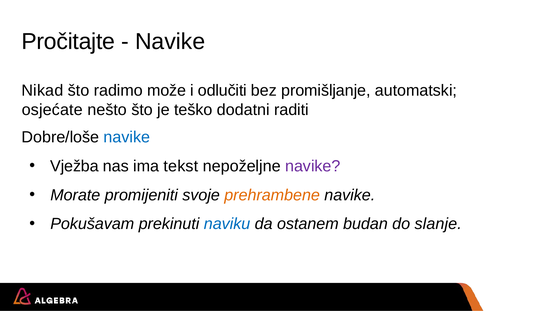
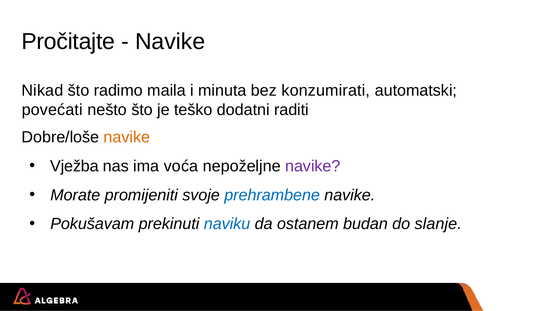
može: može -> maila
odlučiti: odlučiti -> minuta
promišljanje: promišljanje -> konzumirati
osjećate: osjećate -> povećati
navike at (127, 137) colour: blue -> orange
tekst: tekst -> voća
prehrambene colour: orange -> blue
